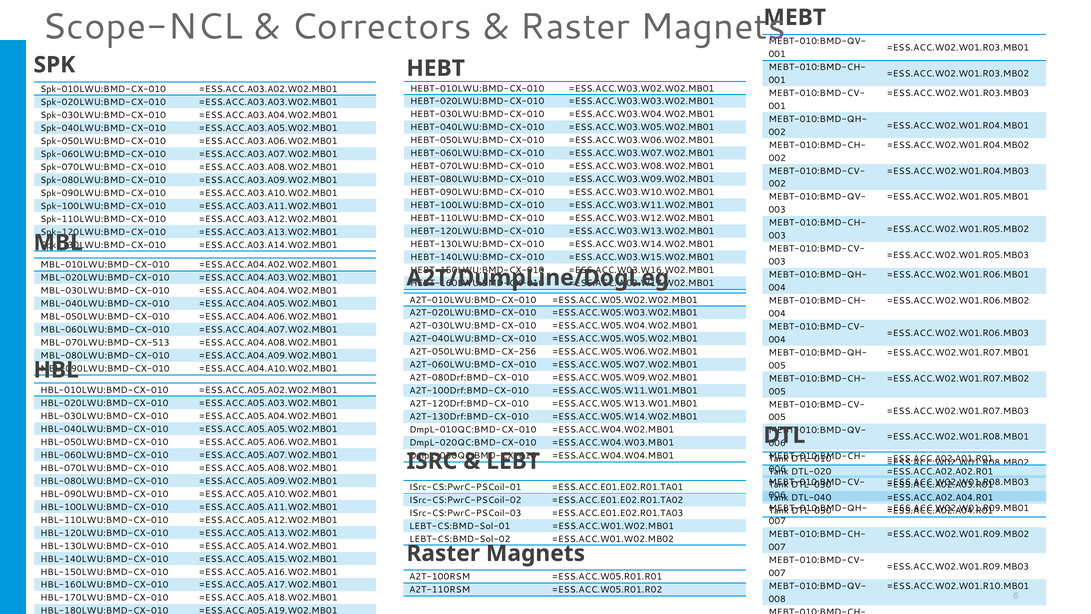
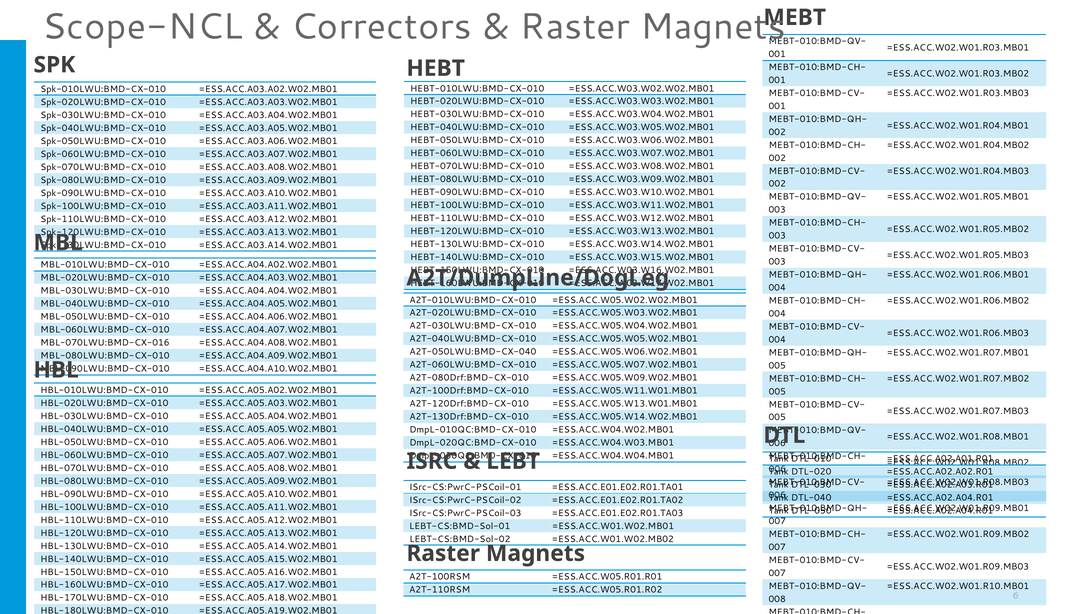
MBL-070LWU:BMD-CX-513: MBL-070LWU:BMD-CX-513 -> MBL-070LWU:BMD-CX-016
A2T-050LWU:BMD-CX-256: A2T-050LWU:BMD-CX-256 -> A2T-050LWU:BMD-CX-040
